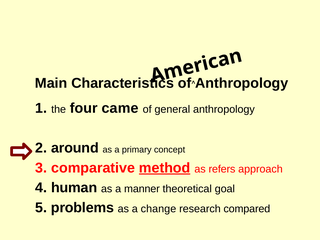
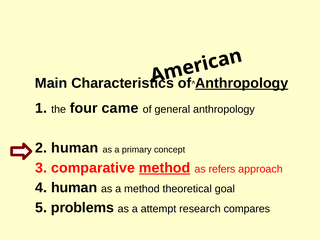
Anthropology at (242, 83) underline: none -> present
around at (75, 148): around -> human
a manner: manner -> method
change: change -> attempt
compared: compared -> compares
